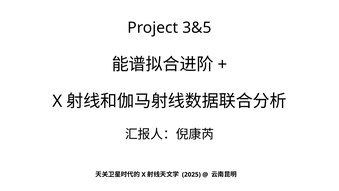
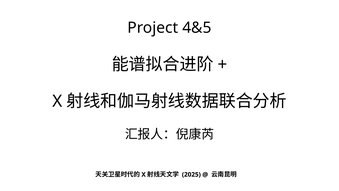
3&5: 3&5 -> 4&5
